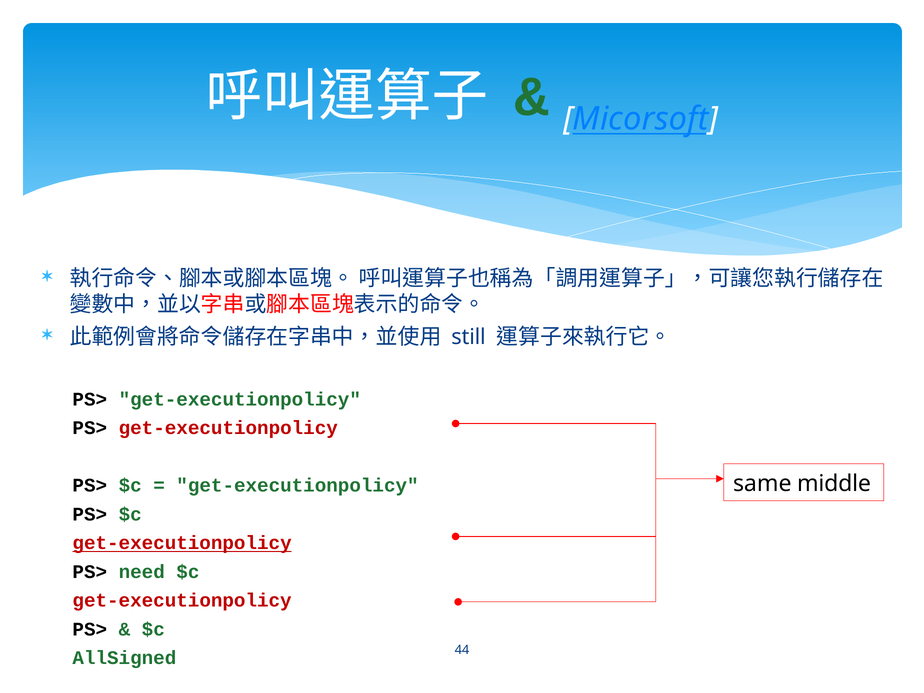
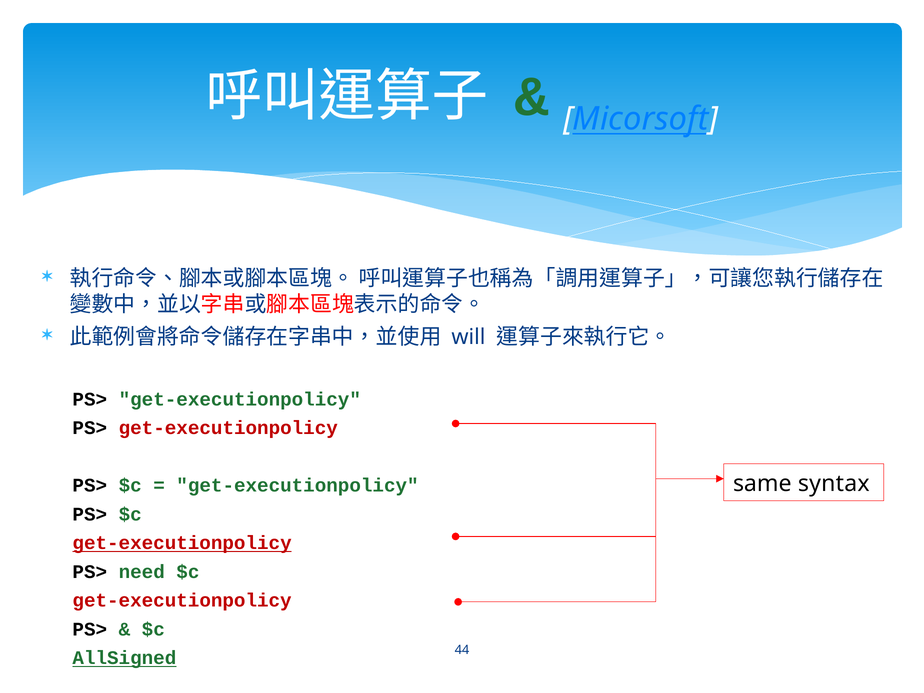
still: still -> will
middle: middle -> syntax
AllSigned underline: none -> present
